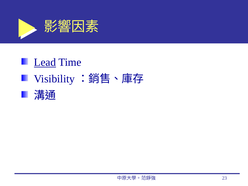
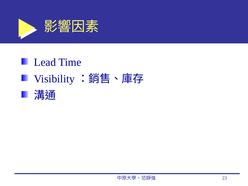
Lead underline: present -> none
